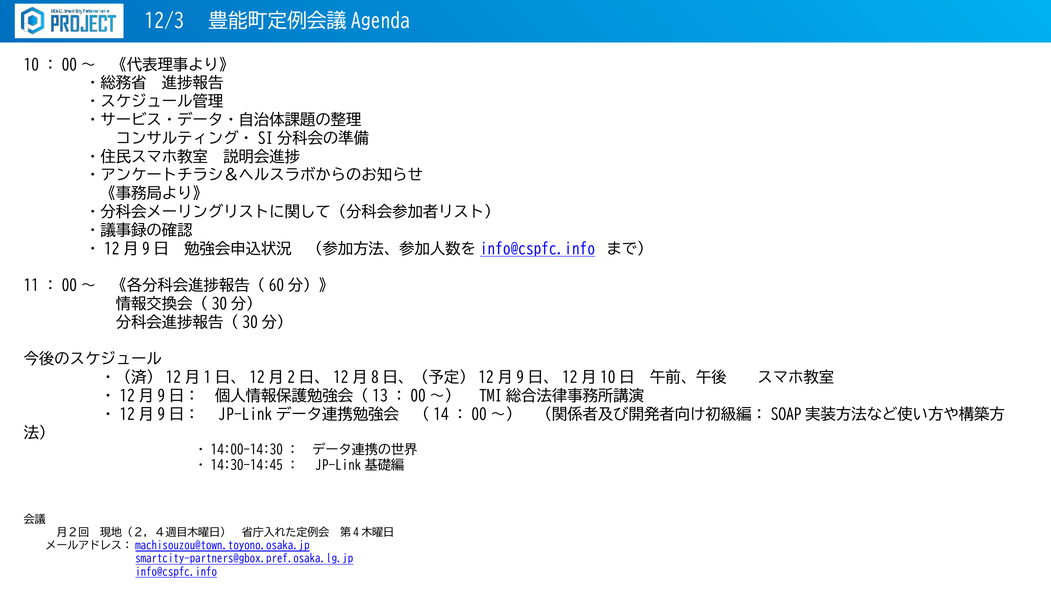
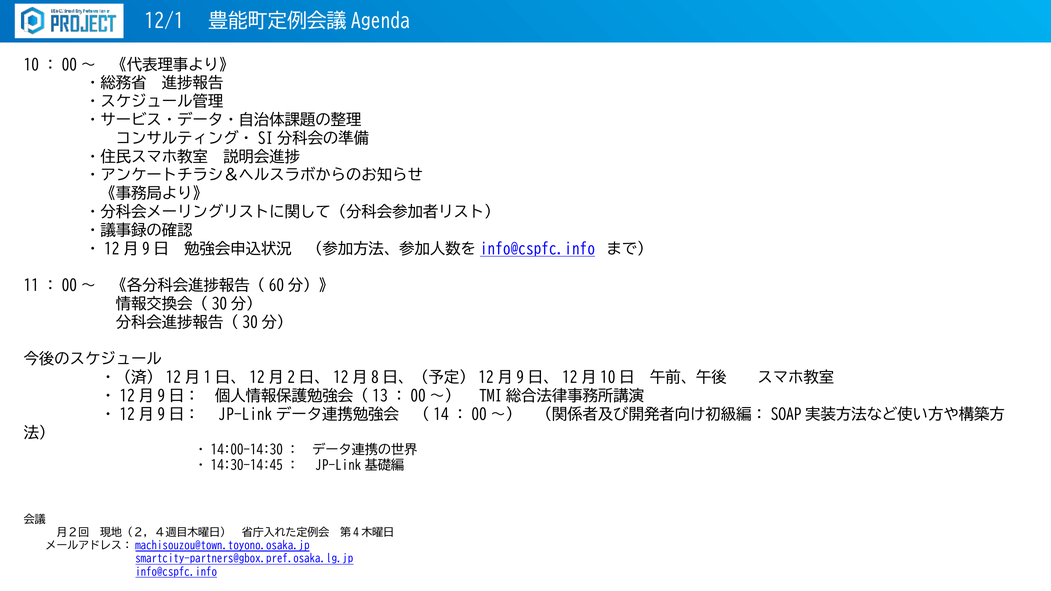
12/3: 12/3 -> 12/1
